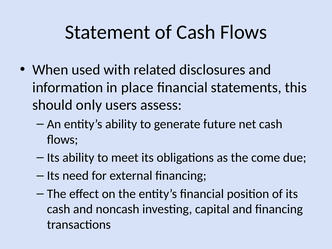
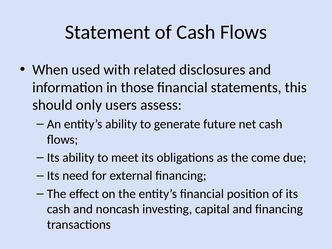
place: place -> those
